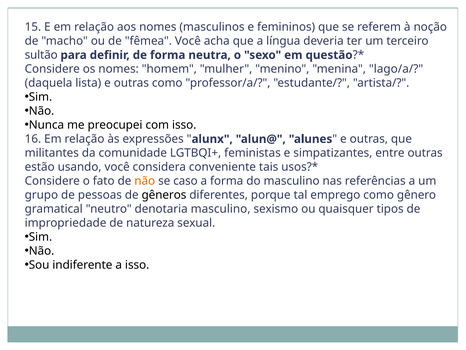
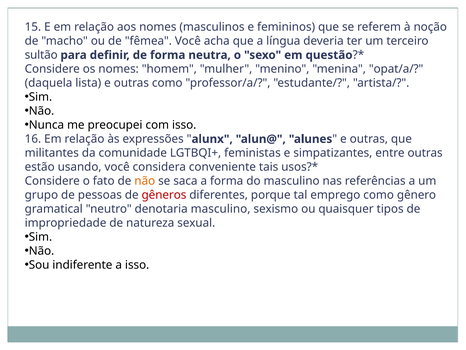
lago/a/: lago/a/ -> opat/a/
caso: caso -> saca
gêneros colour: black -> red
